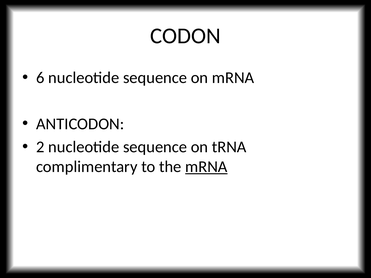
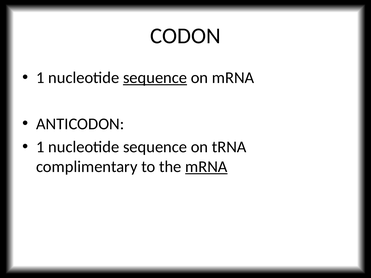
6 at (40, 78): 6 -> 1
sequence at (155, 78) underline: none -> present
2 at (40, 147): 2 -> 1
